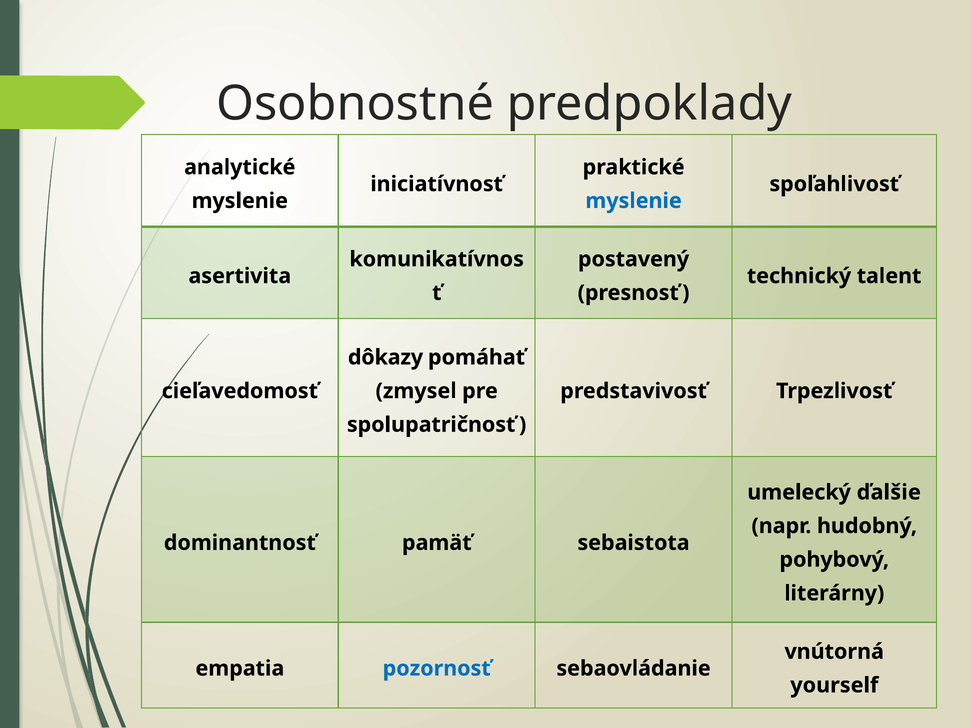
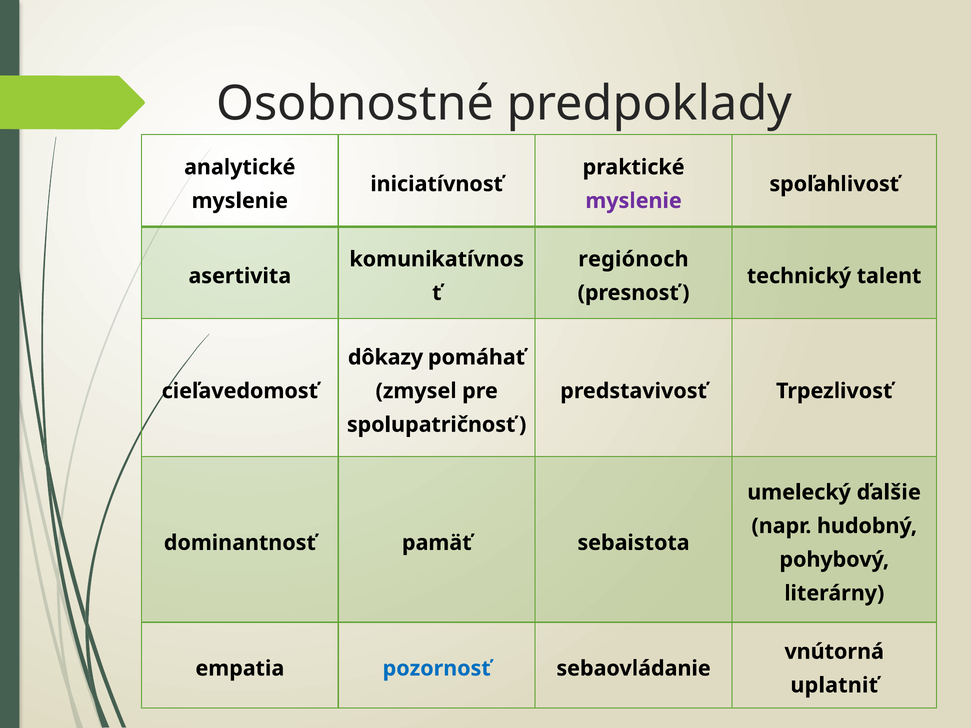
myslenie at (634, 201) colour: blue -> purple
postavený: postavený -> regiónoch
yourself: yourself -> uplatniť
